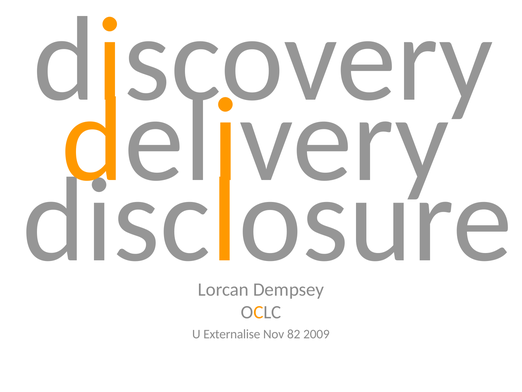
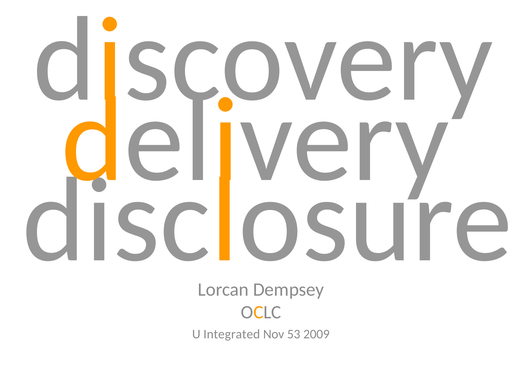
Externalise: Externalise -> Integrated
82: 82 -> 53
